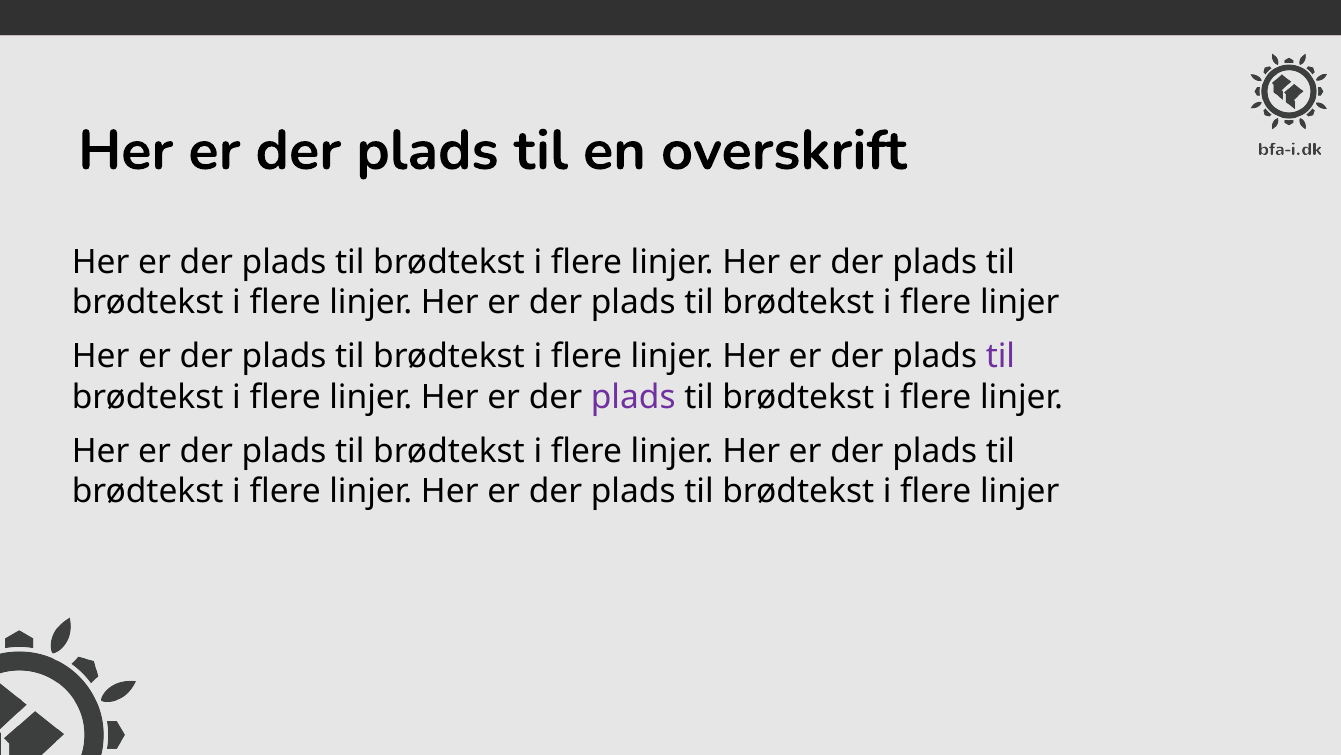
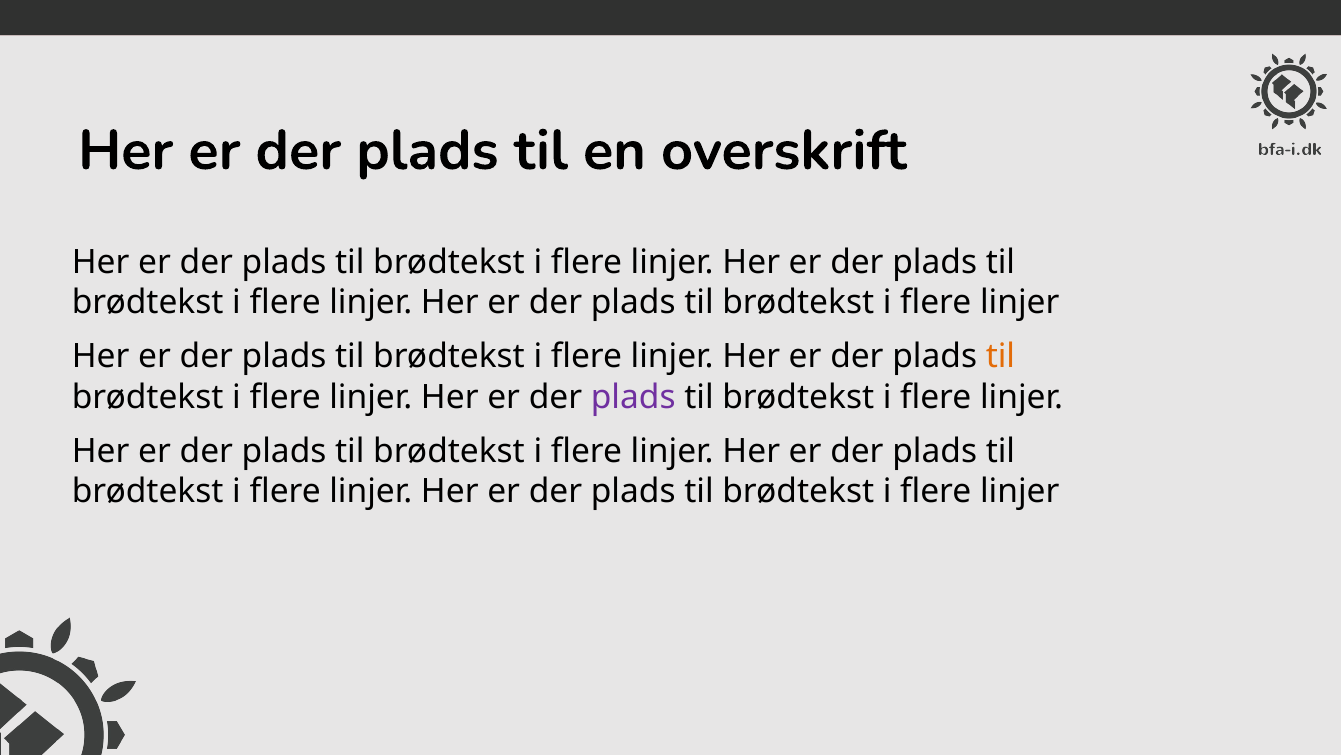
til at (1000, 356) colour: purple -> orange
